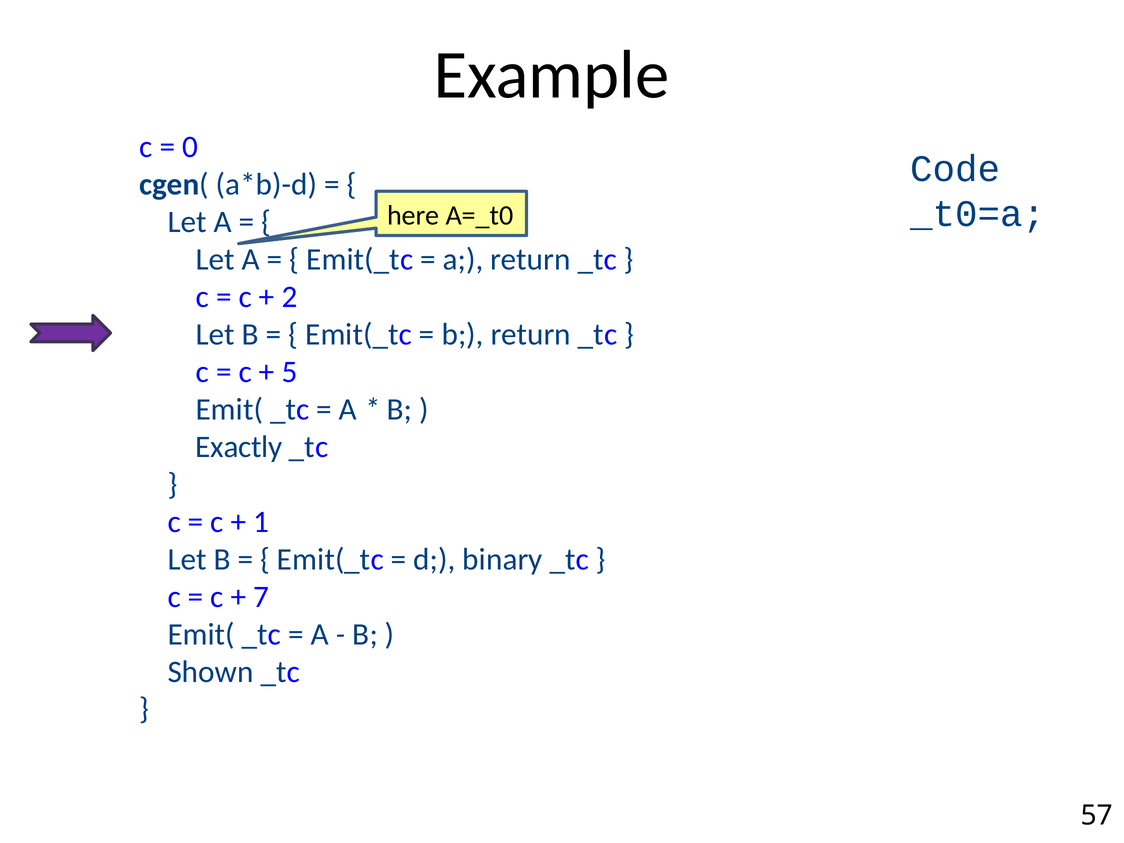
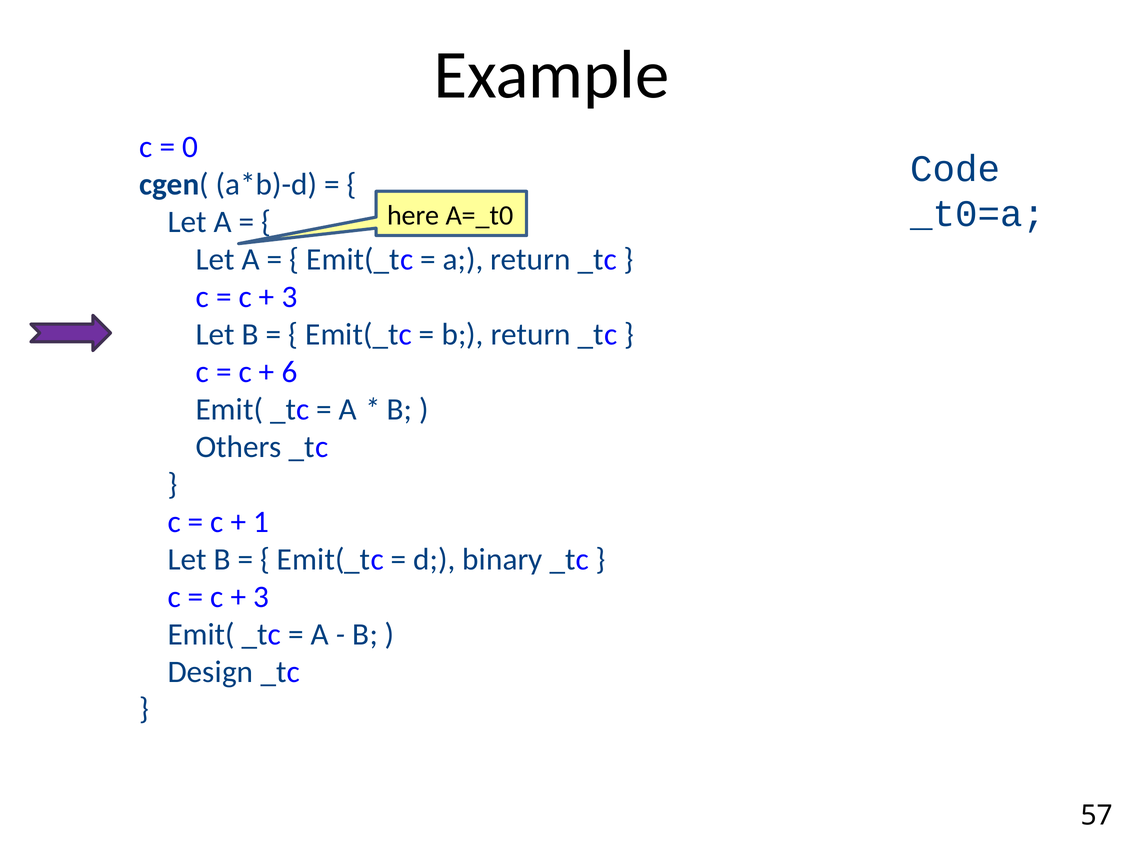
2 at (289, 297): 2 -> 3
5: 5 -> 6
Exactly: Exactly -> Others
7 at (261, 597): 7 -> 3
Shown: Shown -> Design
